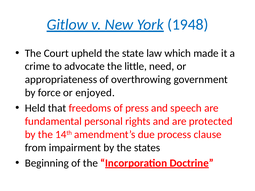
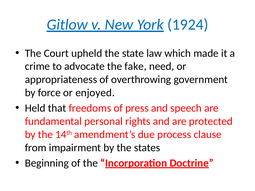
1948: 1948 -> 1924
little: little -> fake
